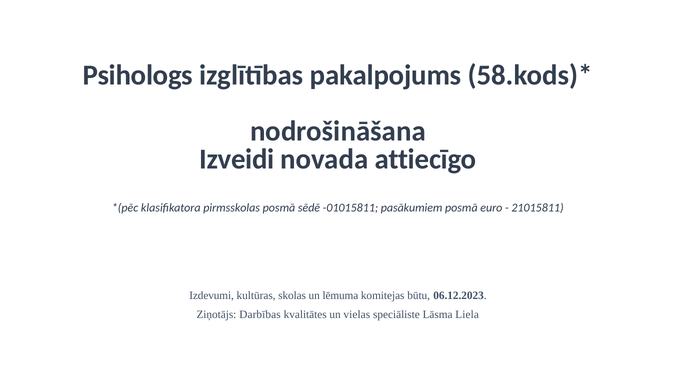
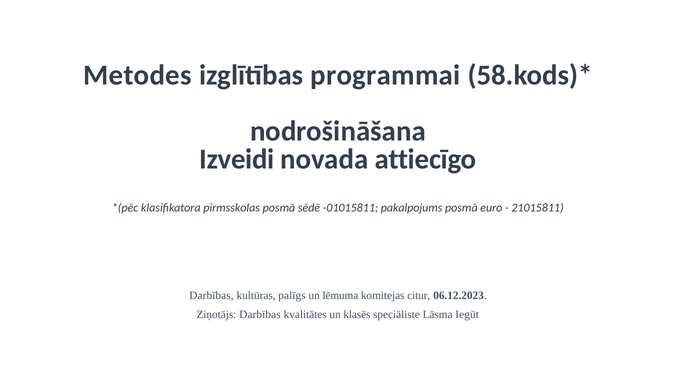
Psihologs: Psihologs -> Metodes
pakalpojums: pakalpojums -> programmai
pasākumiem: pasākumiem -> pakalpojums
Izdevumi at (212, 296): Izdevumi -> Darbības
skolas: skolas -> palīgs
būtu: būtu -> citur
vielas: vielas -> klasēs
Liela: Liela -> Iegūt
